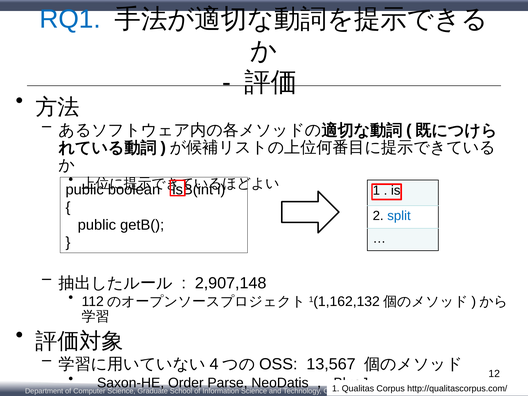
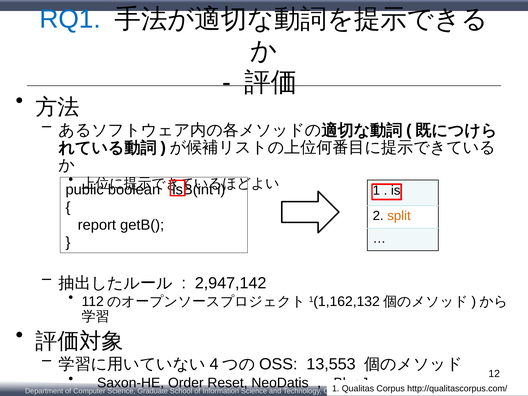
split colour: blue -> orange
public at (97, 225): public -> report
2,907,148: 2,907,148 -> 2,947,142
13,567: 13,567 -> 13,553
Parse: Parse -> Reset
